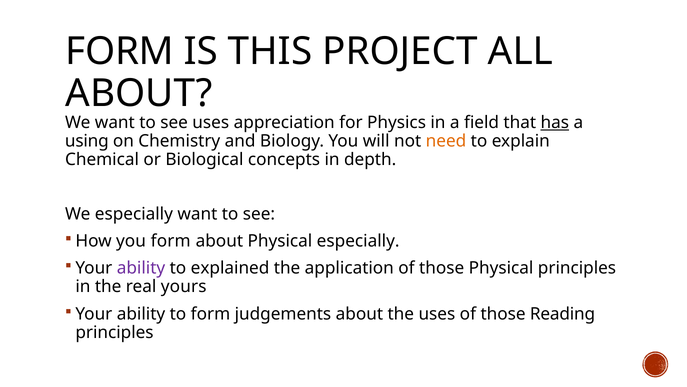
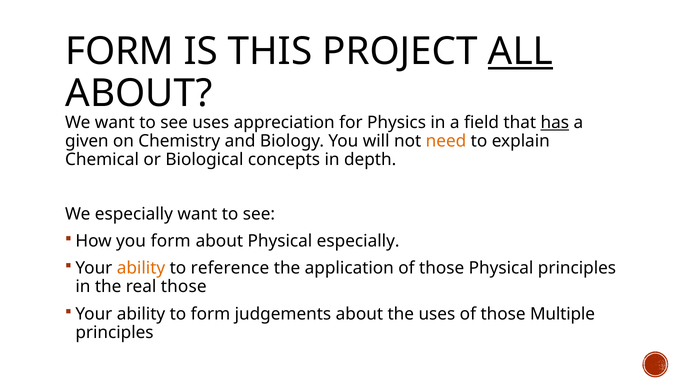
ALL underline: none -> present
using: using -> given
ability at (141, 268) colour: purple -> orange
explained: explained -> reference
real yours: yours -> those
Reading: Reading -> Multiple
